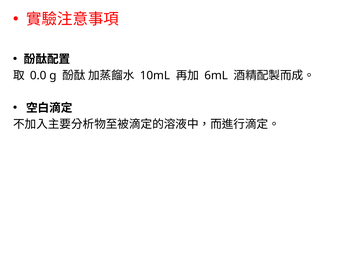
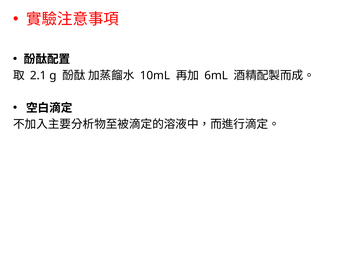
0.0: 0.0 -> 2.1
